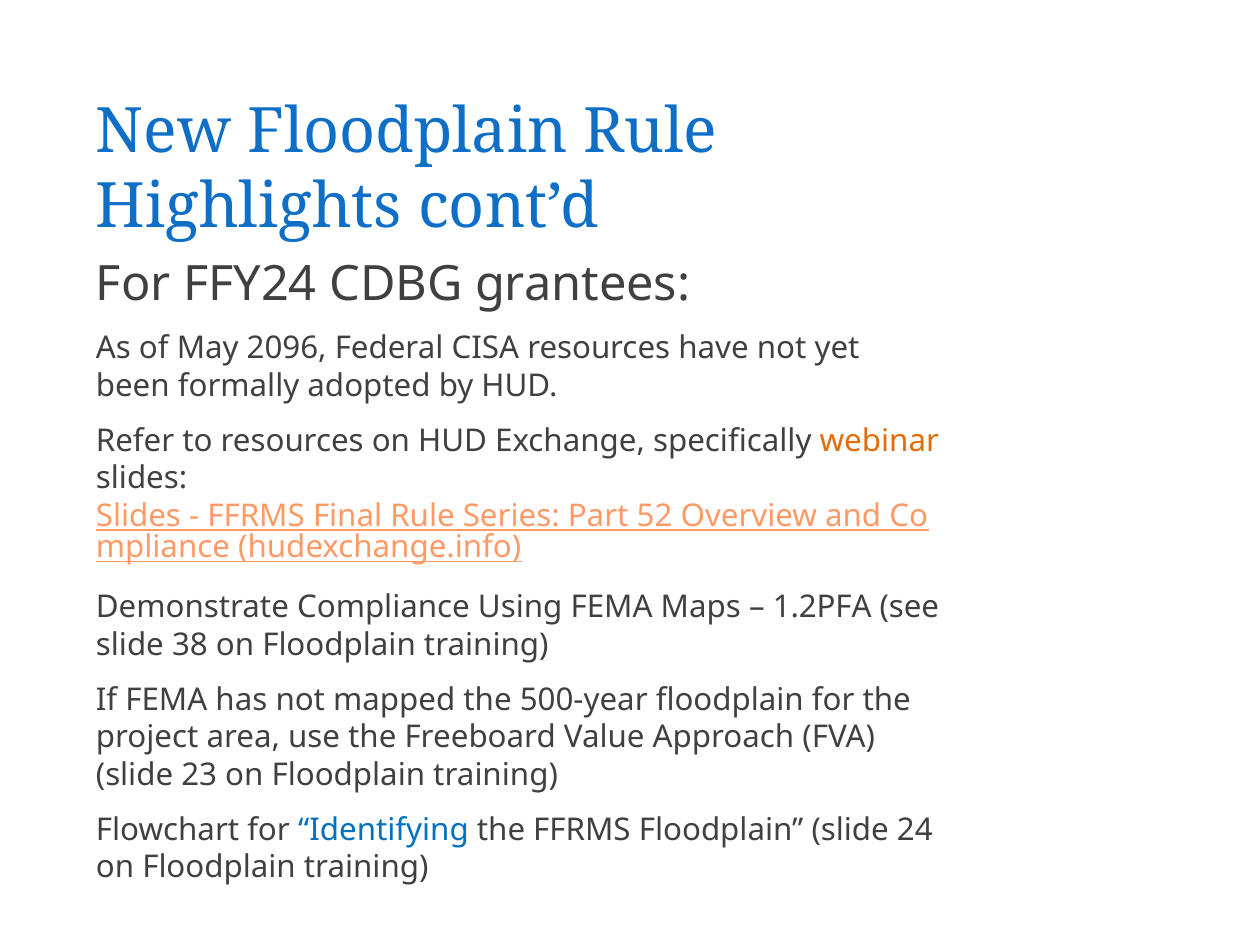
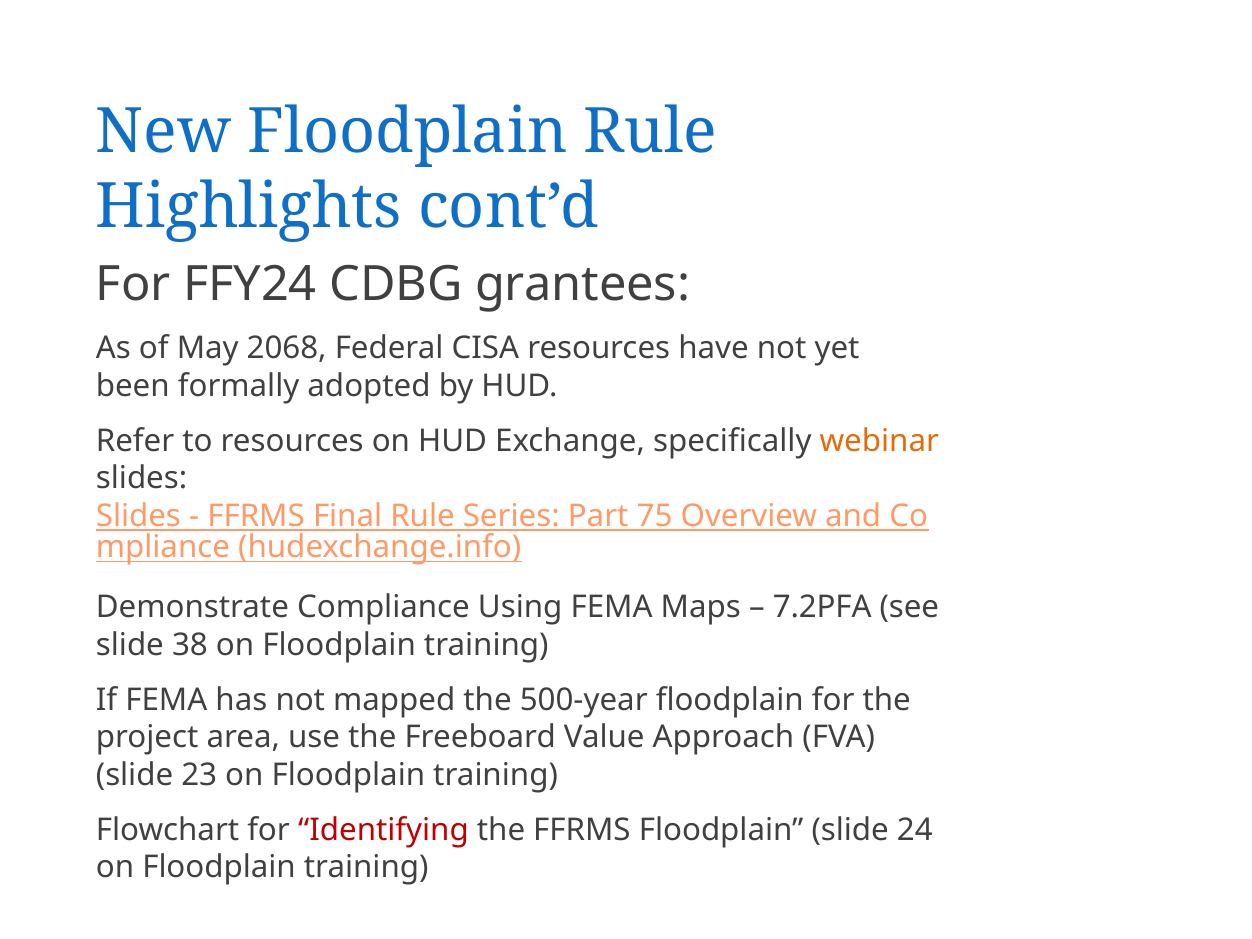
2096: 2096 -> 2068
52: 52 -> 75
1.2PFA: 1.2PFA -> 7.2PFA
Identifying colour: blue -> red
